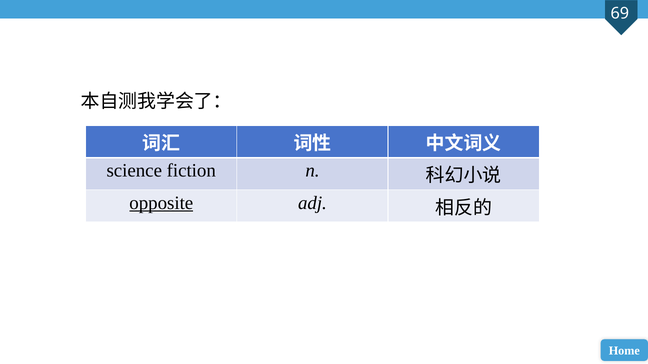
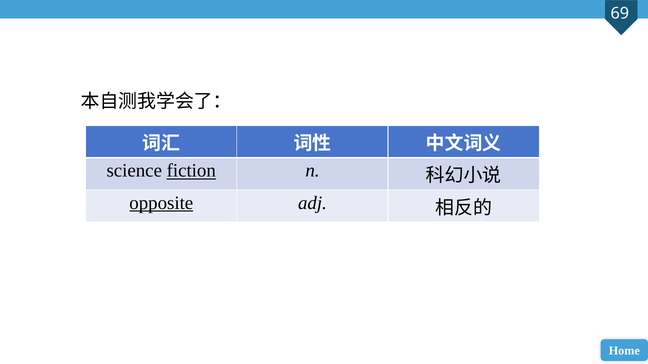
fiction underline: none -> present
